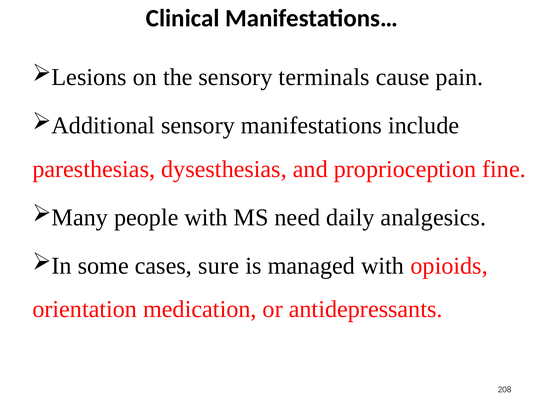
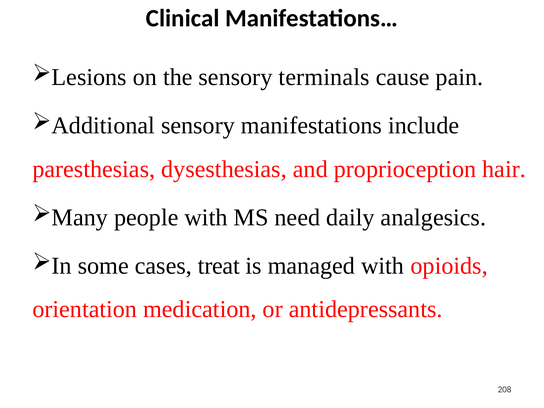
fine: fine -> hair
sure: sure -> treat
